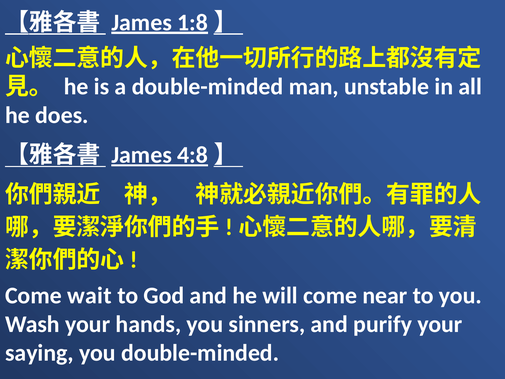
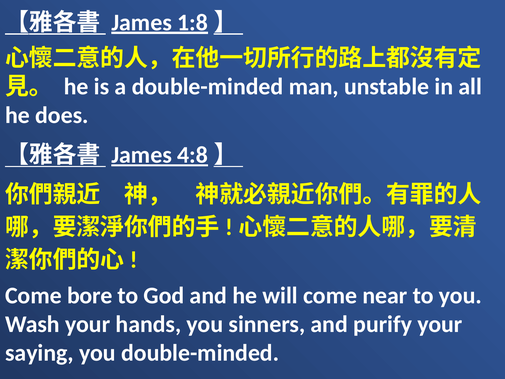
wait: wait -> bore
